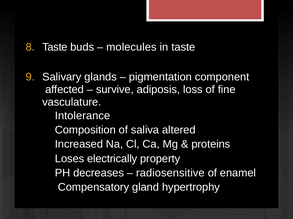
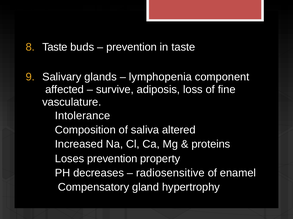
molecules at (131, 47): molecules -> prevention
pigmentation: pigmentation -> lymphopenia
Loses electrically: electrically -> prevention
